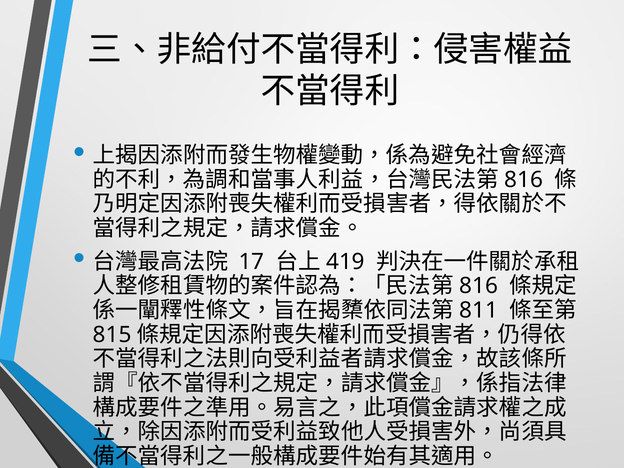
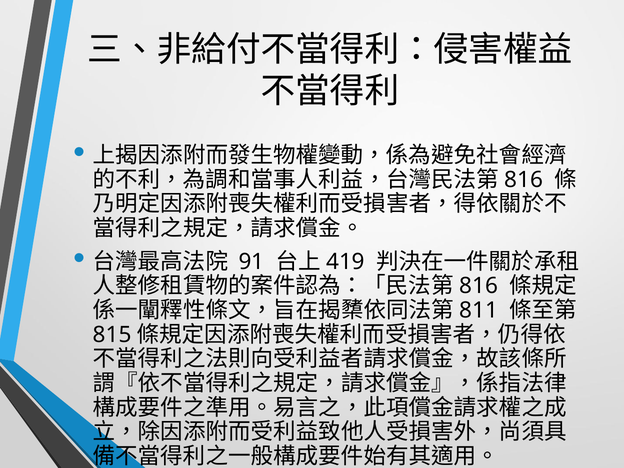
17: 17 -> 91
